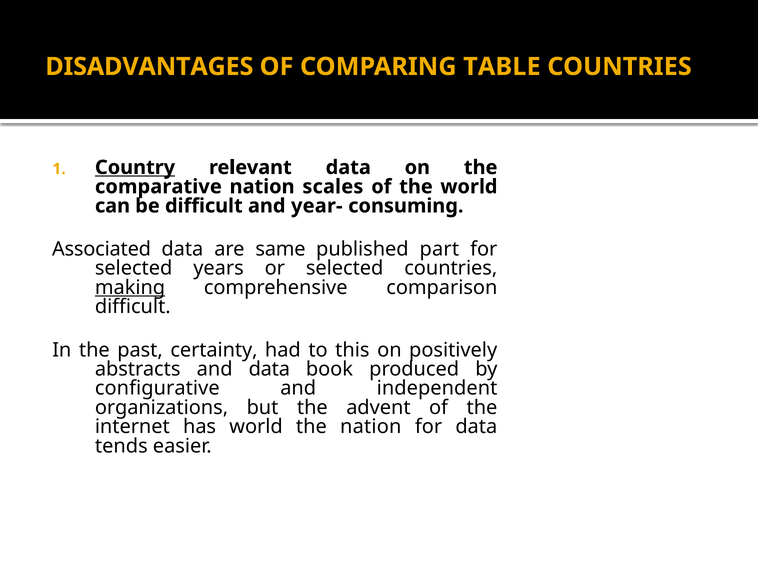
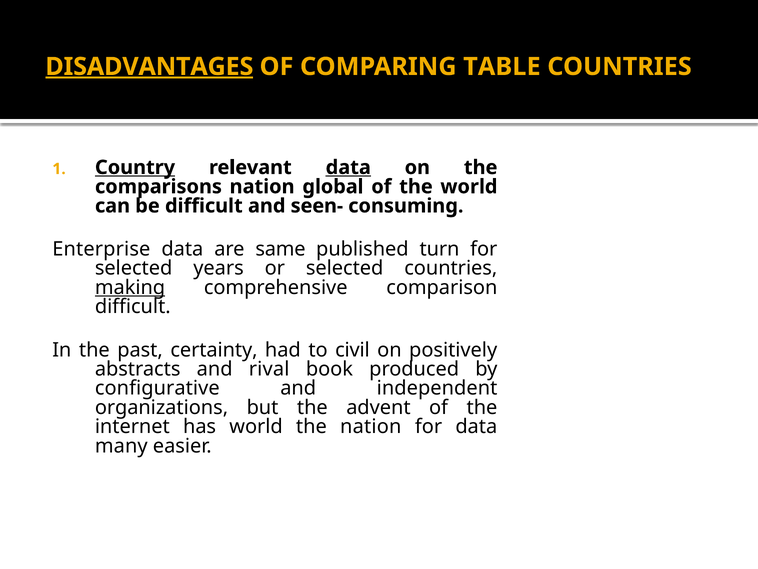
DISADVANTAGES underline: none -> present
data at (348, 167) underline: none -> present
comparative: comparative -> comparisons
scales: scales -> global
year-: year- -> seen-
Associated: Associated -> Enterprise
part: part -> turn
this: this -> civil
and data: data -> rival
tends: tends -> many
